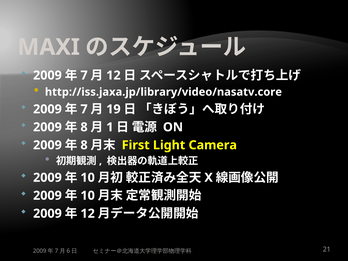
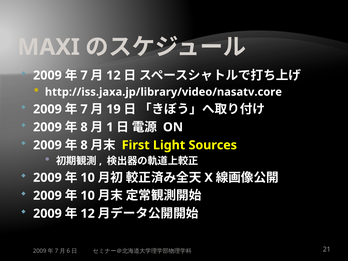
Camera: Camera -> Sources
